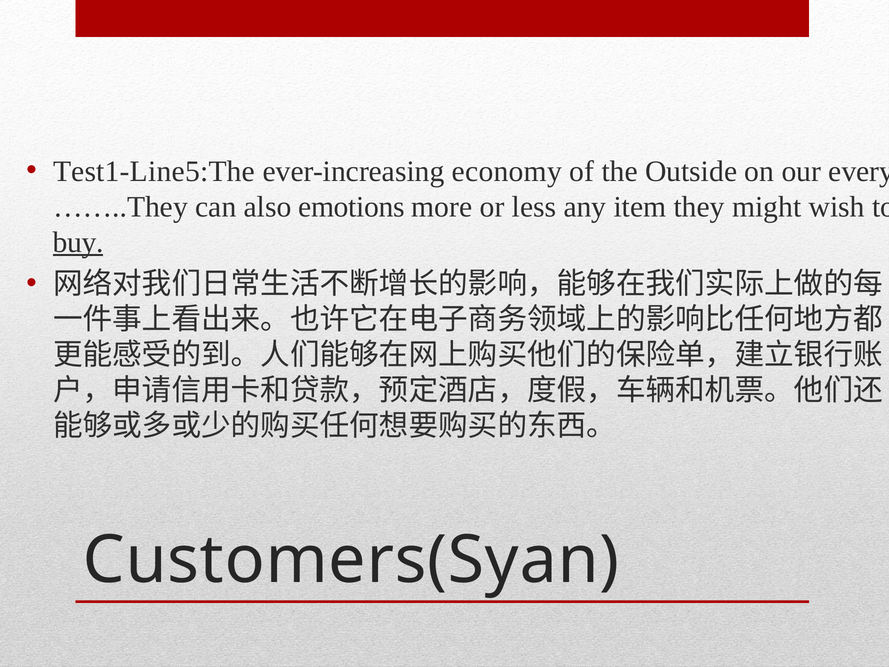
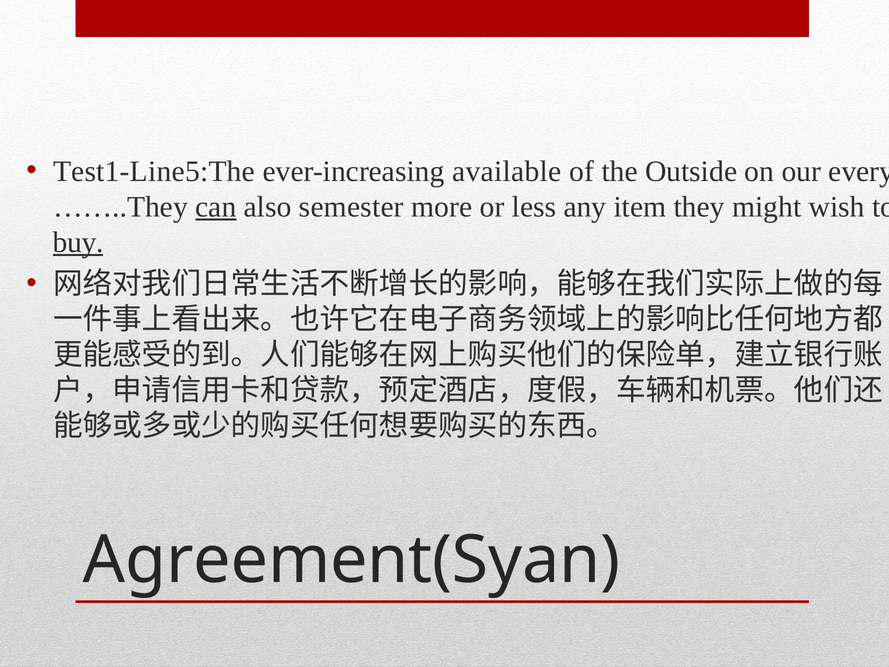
economy: economy -> available
can underline: none -> present
emotions: emotions -> semester
Customers(Syan: Customers(Syan -> Agreement(Syan
